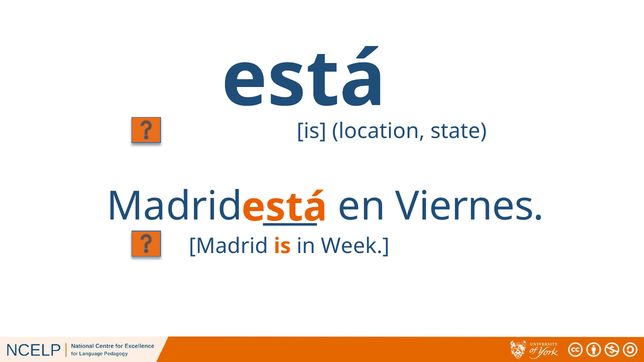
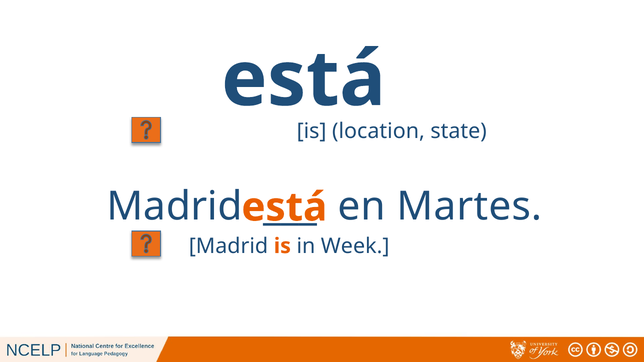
Viernes: Viernes -> Martes
